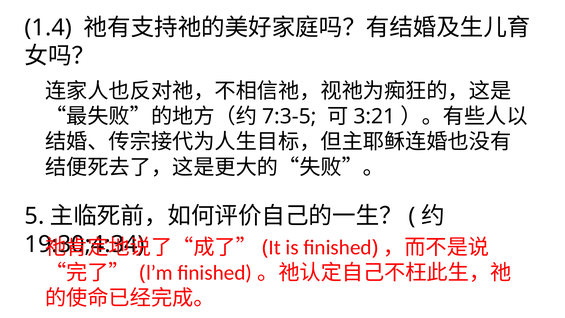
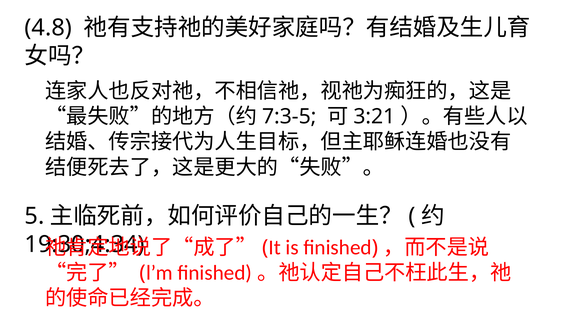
1.4: 1.4 -> 4.8
